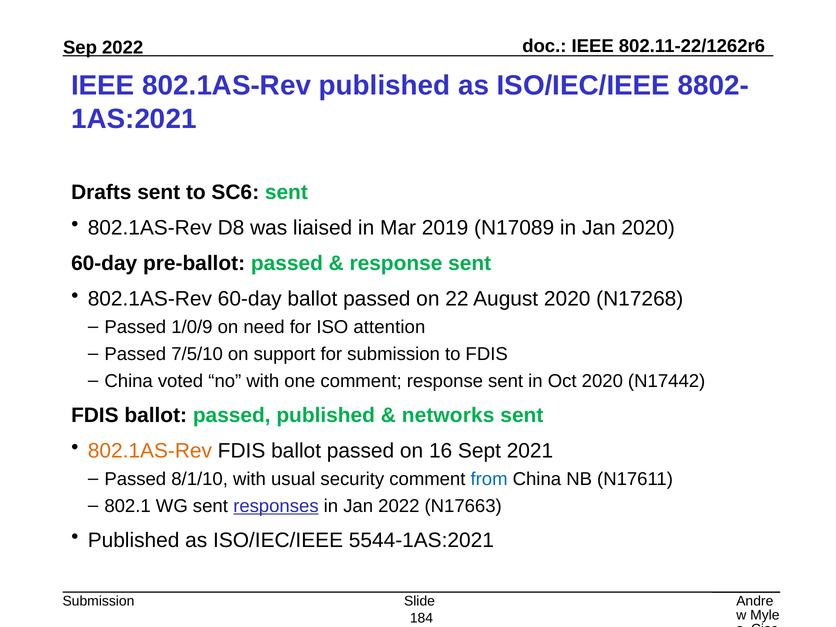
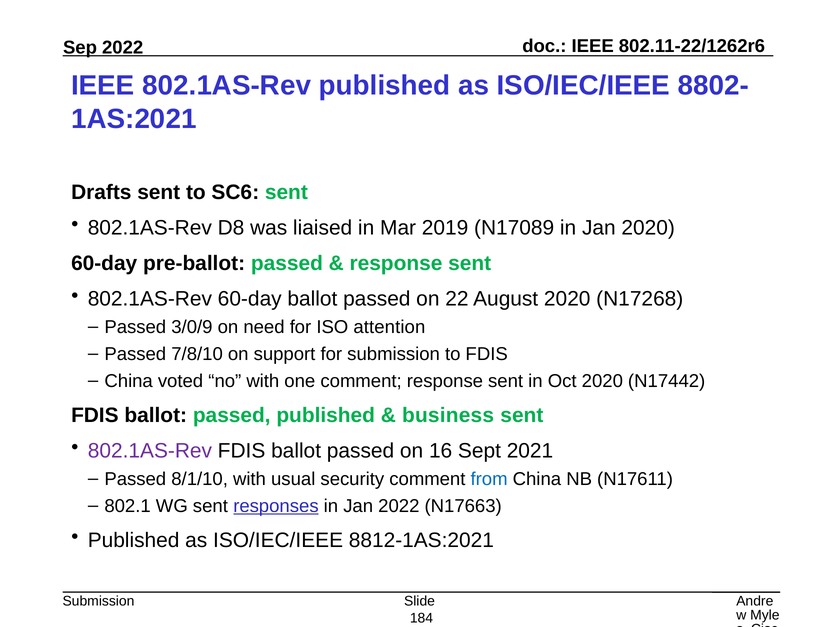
1/0/9: 1/0/9 -> 3/0/9
7/5/10: 7/5/10 -> 7/8/10
networks: networks -> business
802.1AS-Rev at (150, 451) colour: orange -> purple
5544-1AS:2021: 5544-1AS:2021 -> 8812-1AS:2021
